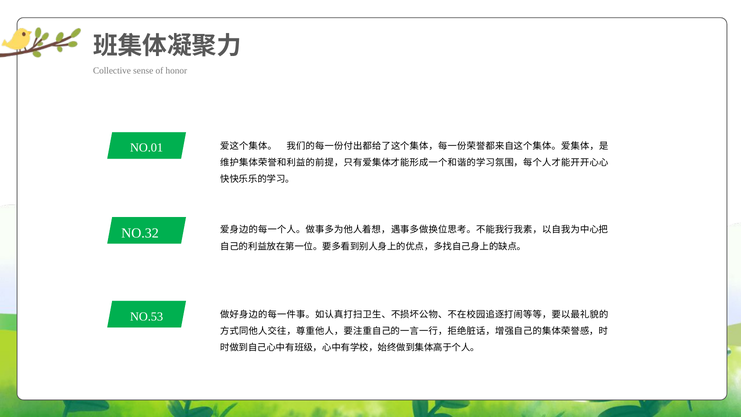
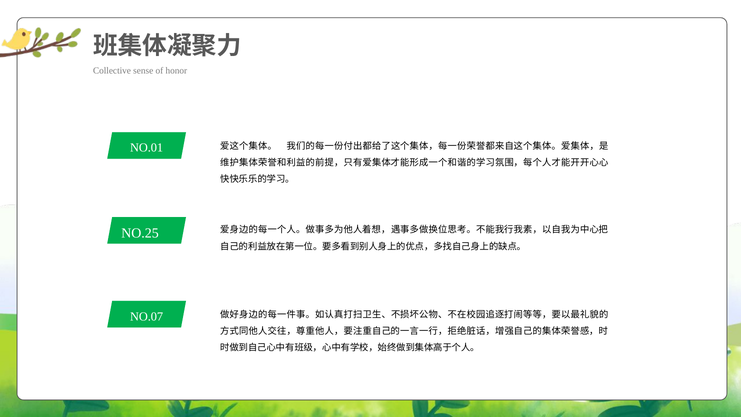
NO.32: NO.32 -> NO.25
NO.53: NO.53 -> NO.07
